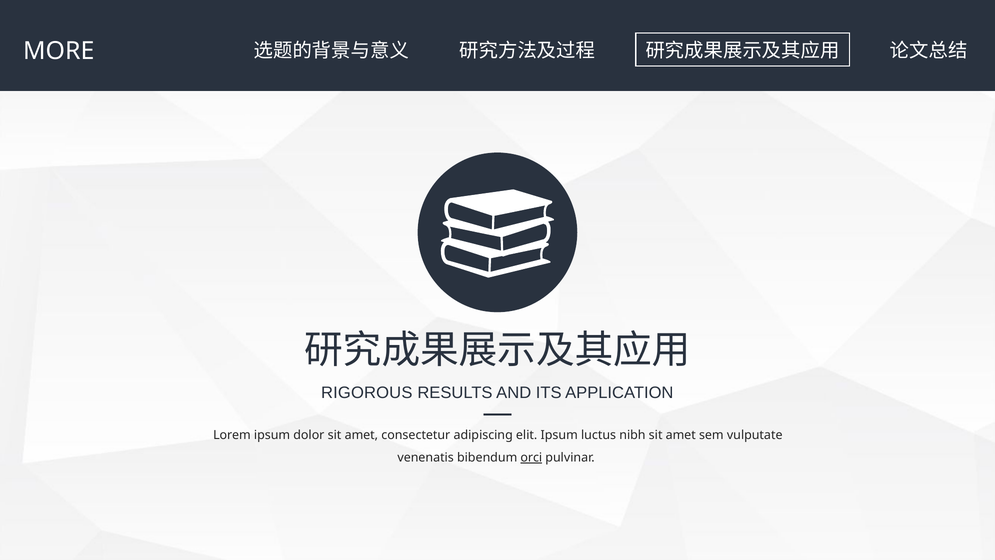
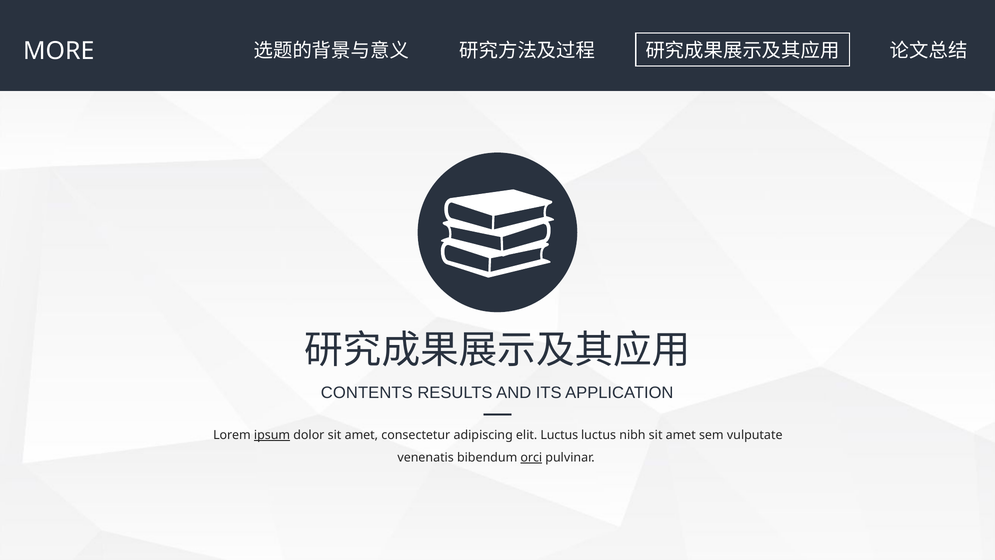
RIGOROUS: RIGOROUS -> CONTENTS
ipsum at (272, 435) underline: none -> present
elit Ipsum: Ipsum -> Luctus
